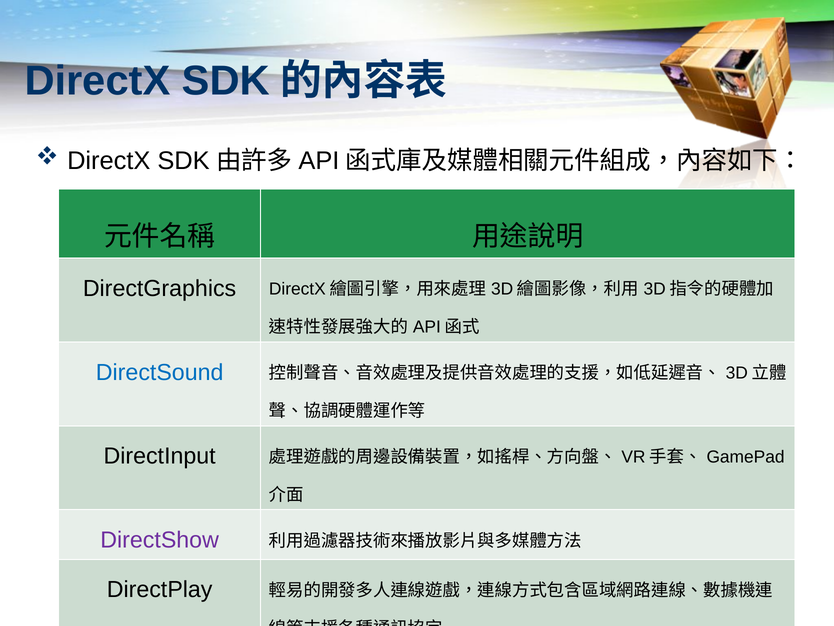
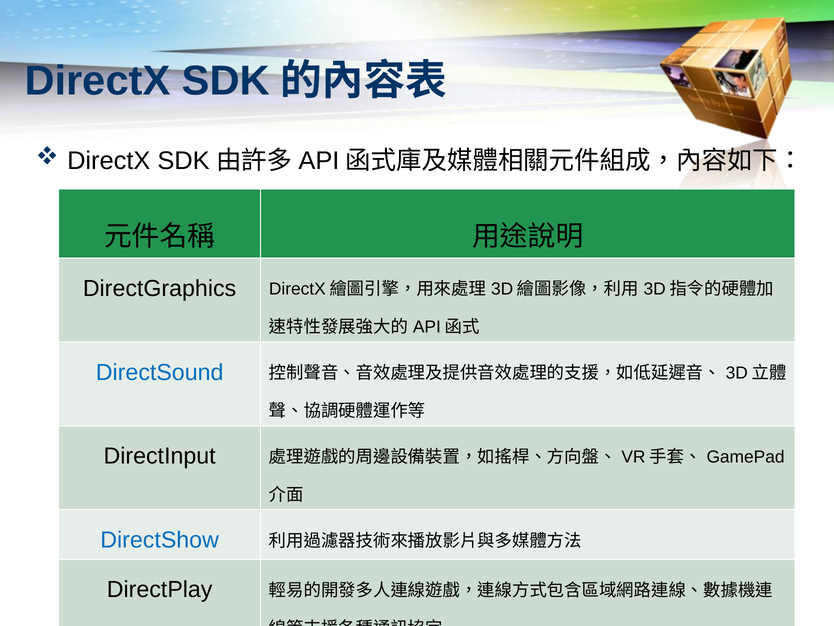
DirectShow colour: purple -> blue
